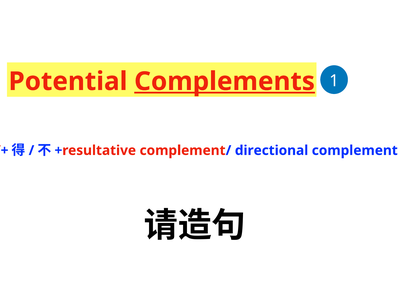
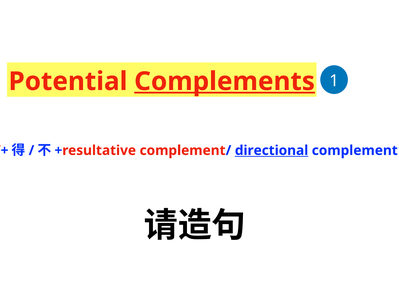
directional underline: none -> present
